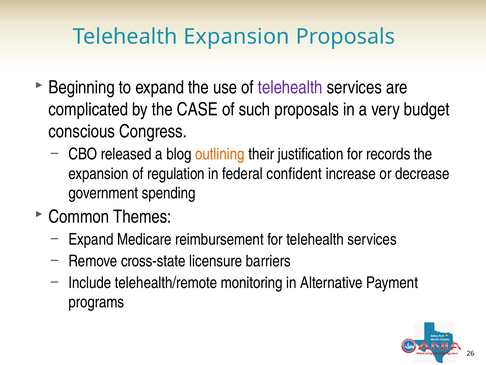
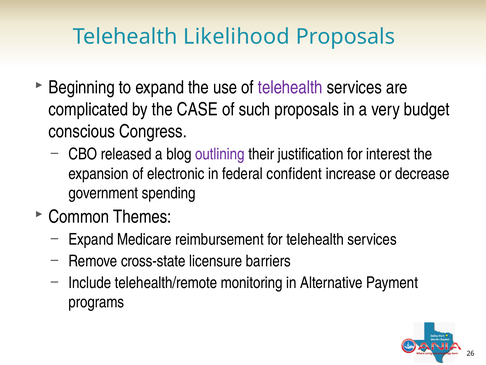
Telehealth Expansion: Expansion -> Likelihood
outlining colour: orange -> purple
records: records -> interest
regulation: regulation -> electronic
